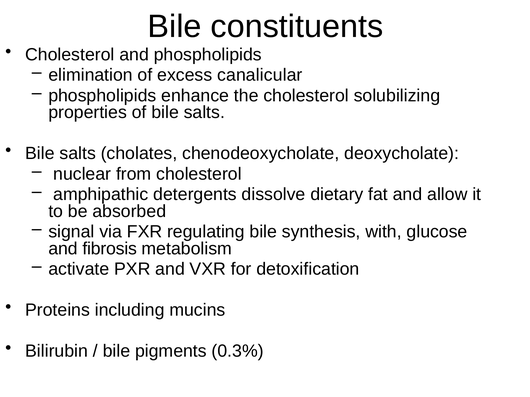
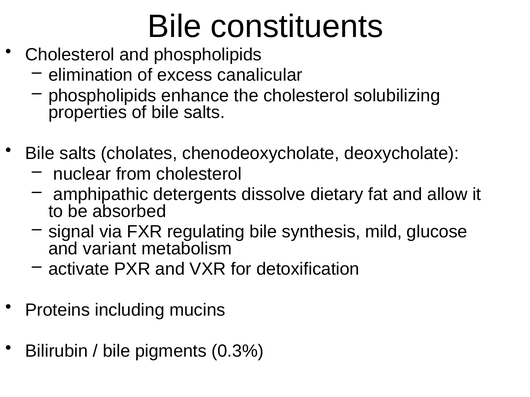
with: with -> mild
fibrosis: fibrosis -> variant
